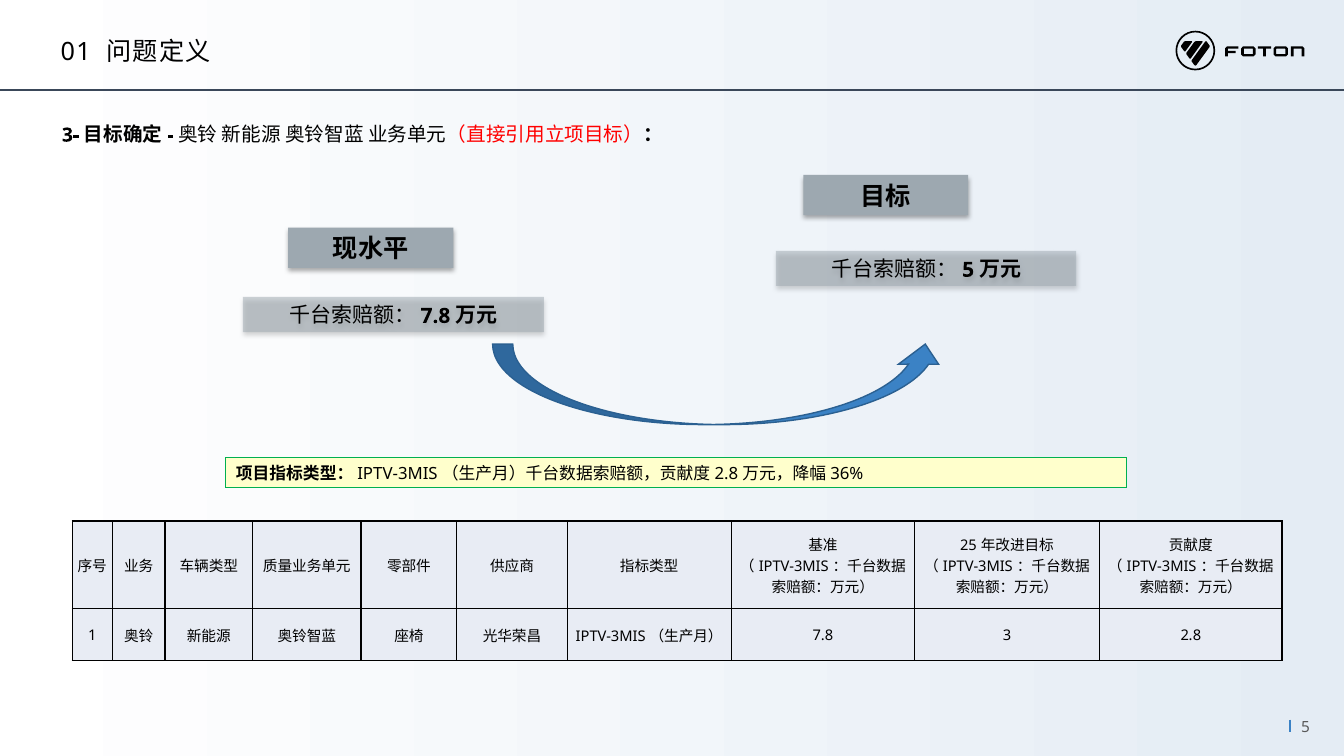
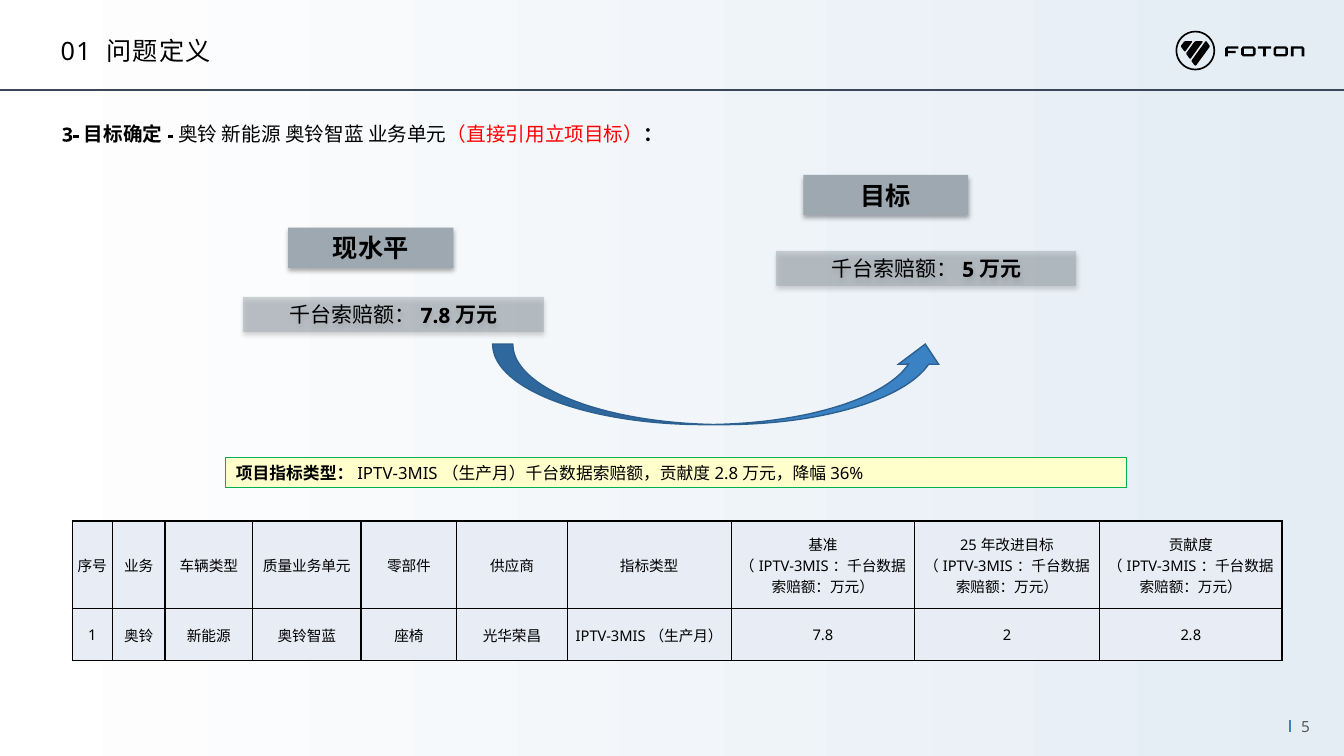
3: 3 -> 2
